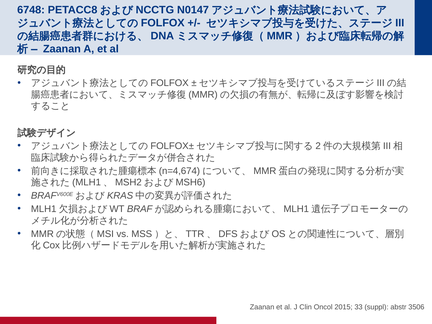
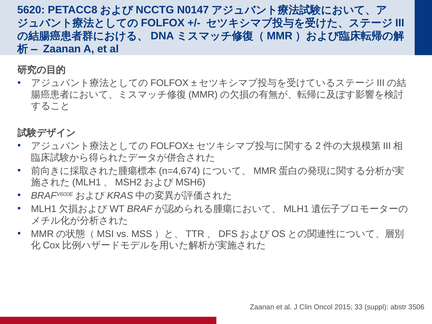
6748: 6748 -> 5620
